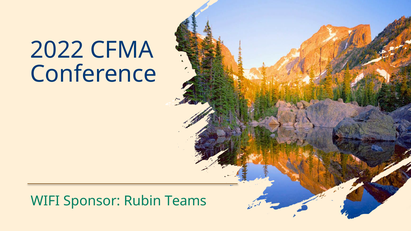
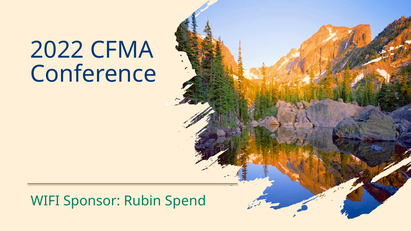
Teams: Teams -> Spend
